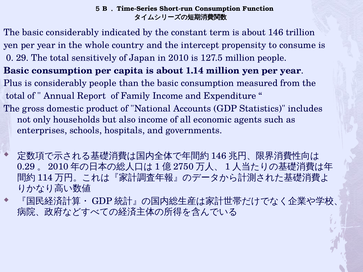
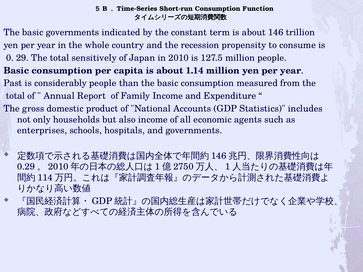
basic considerably: considerably -> governments
intercept: intercept -> recession
Plus: Plus -> Past
